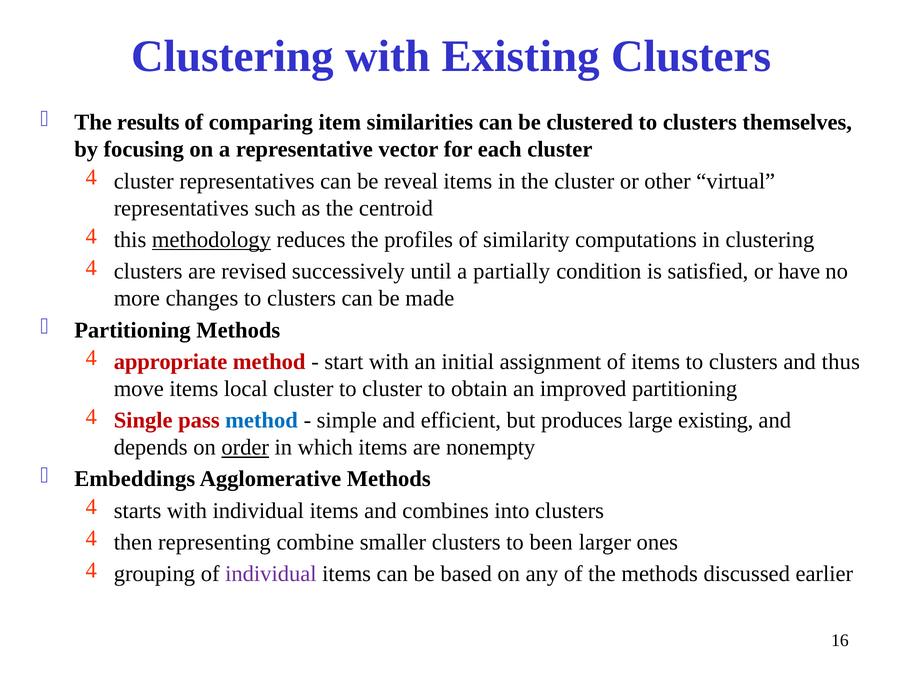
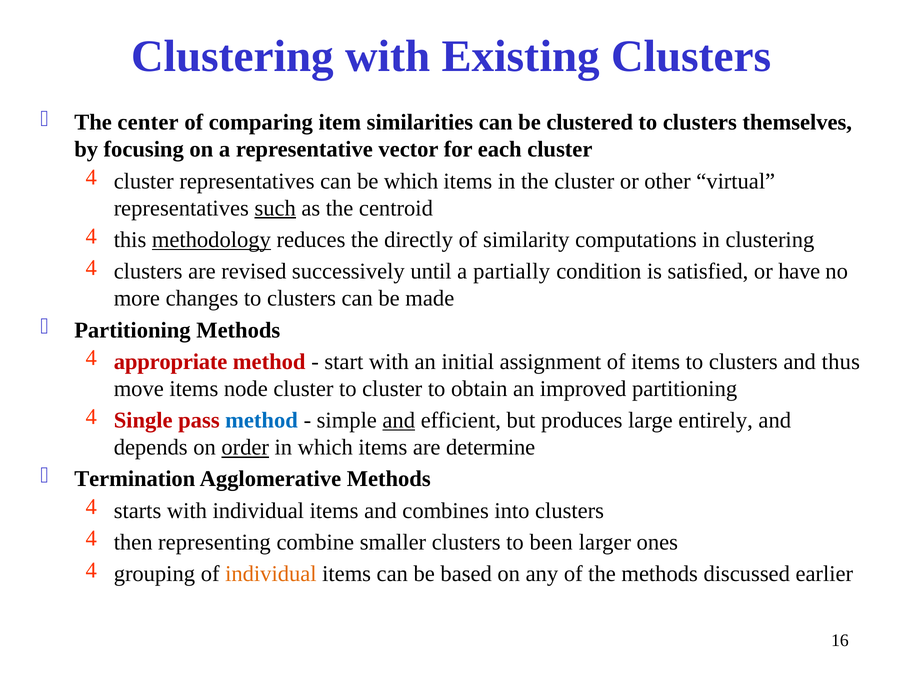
results: results -> center
be reveal: reveal -> which
such underline: none -> present
profiles: profiles -> directly
local: local -> node
and at (399, 420) underline: none -> present
large existing: existing -> entirely
nonempty: nonempty -> determine
Embeddings: Embeddings -> Termination
individual at (271, 574) colour: purple -> orange
